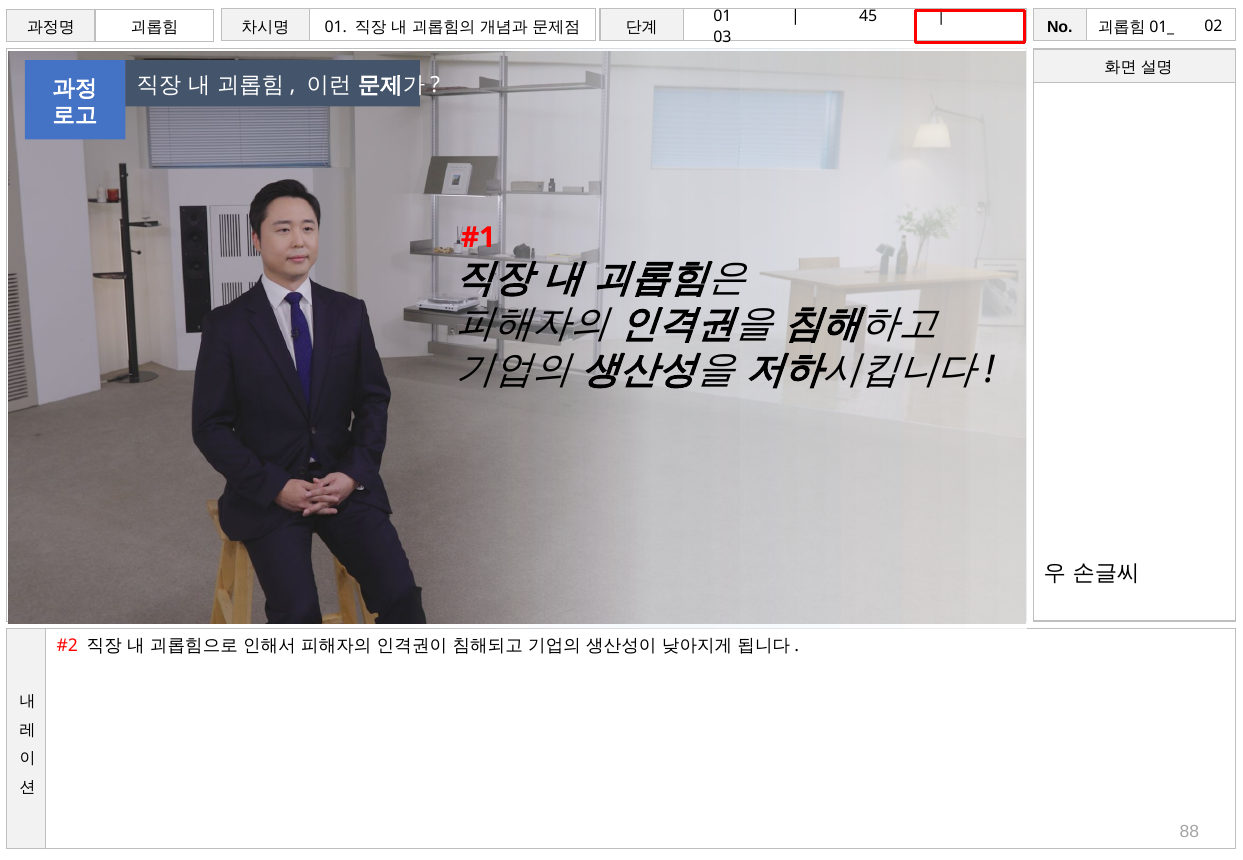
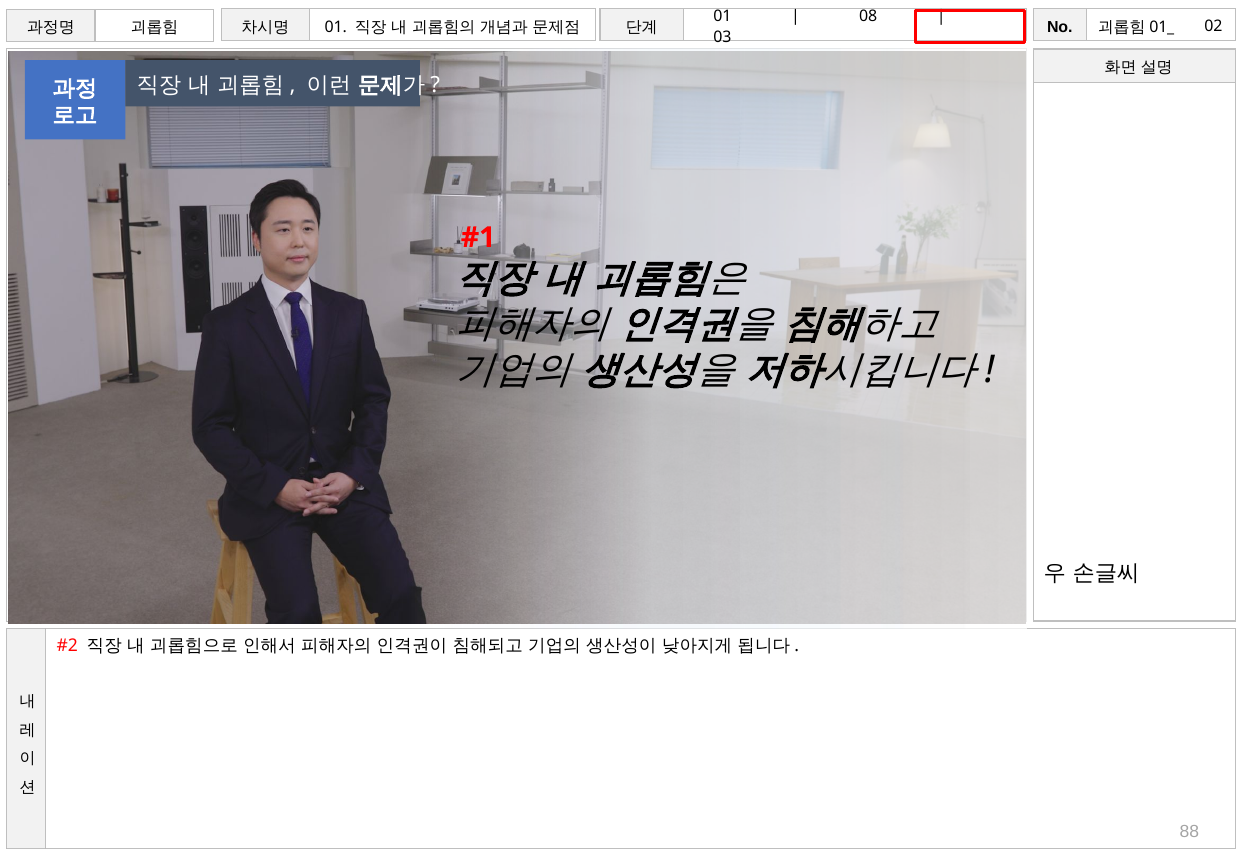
45: 45 -> 08
